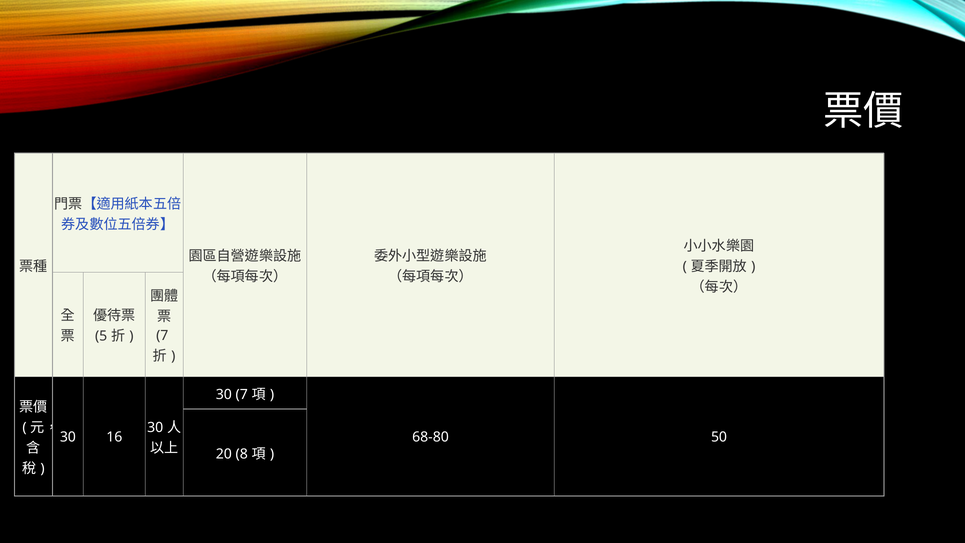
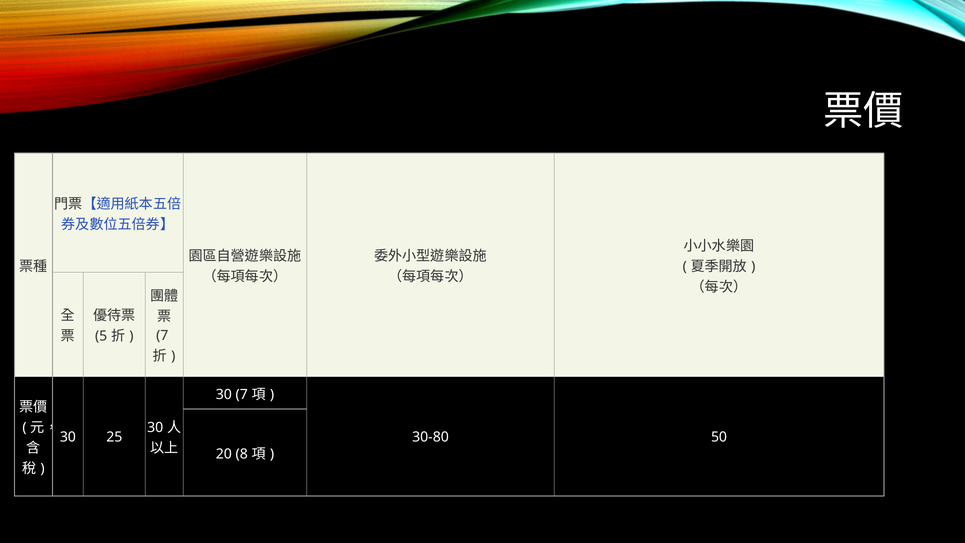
16: 16 -> 25
68-80: 68-80 -> 30-80
